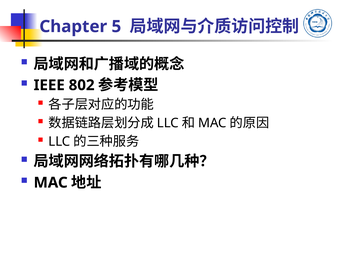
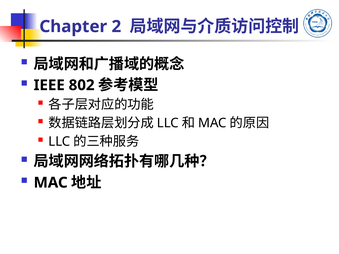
5: 5 -> 2
